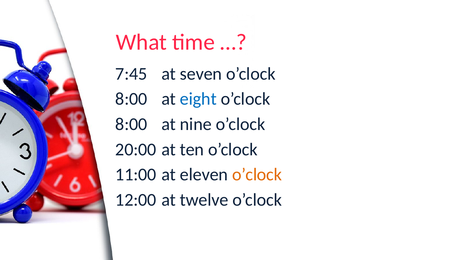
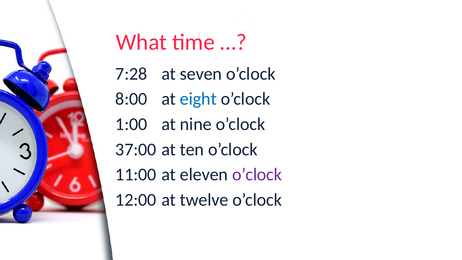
7:45: 7:45 -> 7:28
8:00 at (131, 124): 8:00 -> 1:00
20:00: 20:00 -> 37:00
o’clock at (257, 175) colour: orange -> purple
